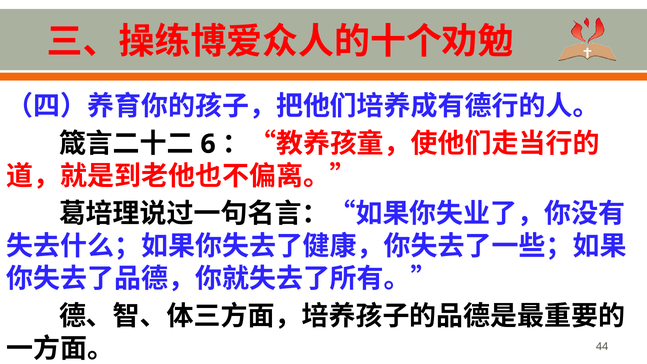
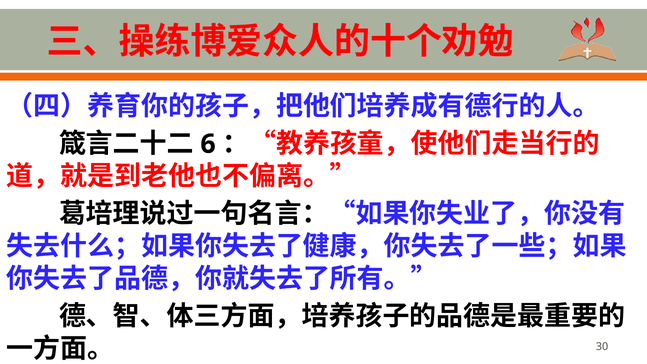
44: 44 -> 30
